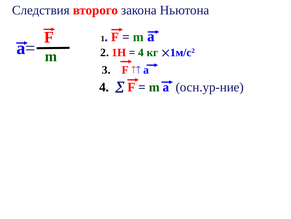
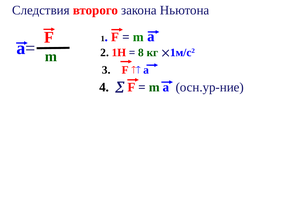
4 at (141, 52): 4 -> 8
